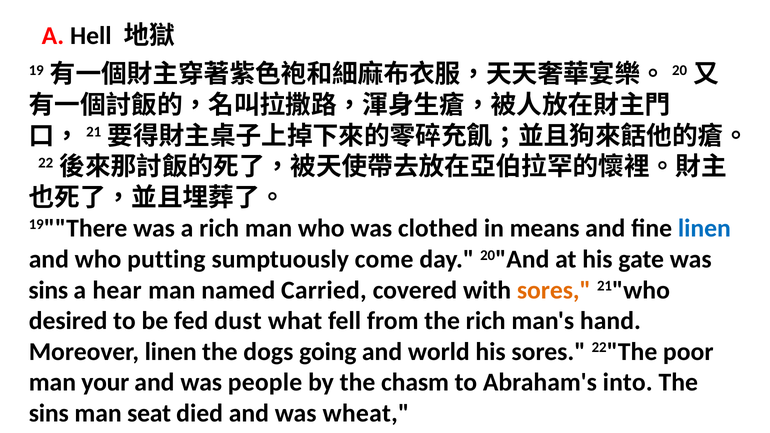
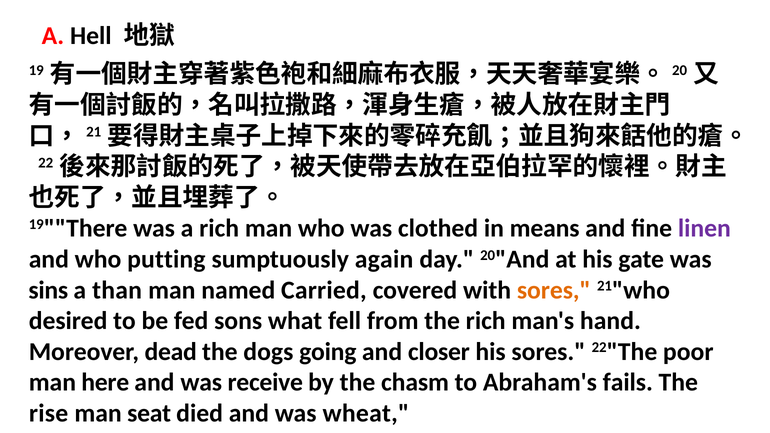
linen at (704, 229) colour: blue -> purple
come: come -> again
hear: hear -> than
dust: dust -> sons
Moreover linen: linen -> dead
world: world -> closer
your: your -> here
people: people -> receive
into: into -> fails
sins at (49, 413): sins -> rise
